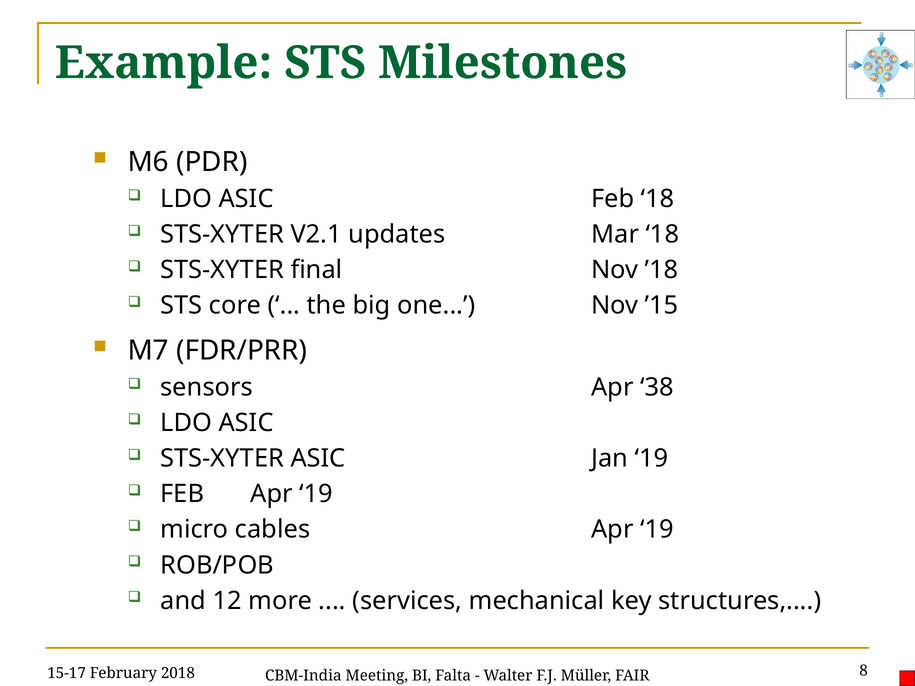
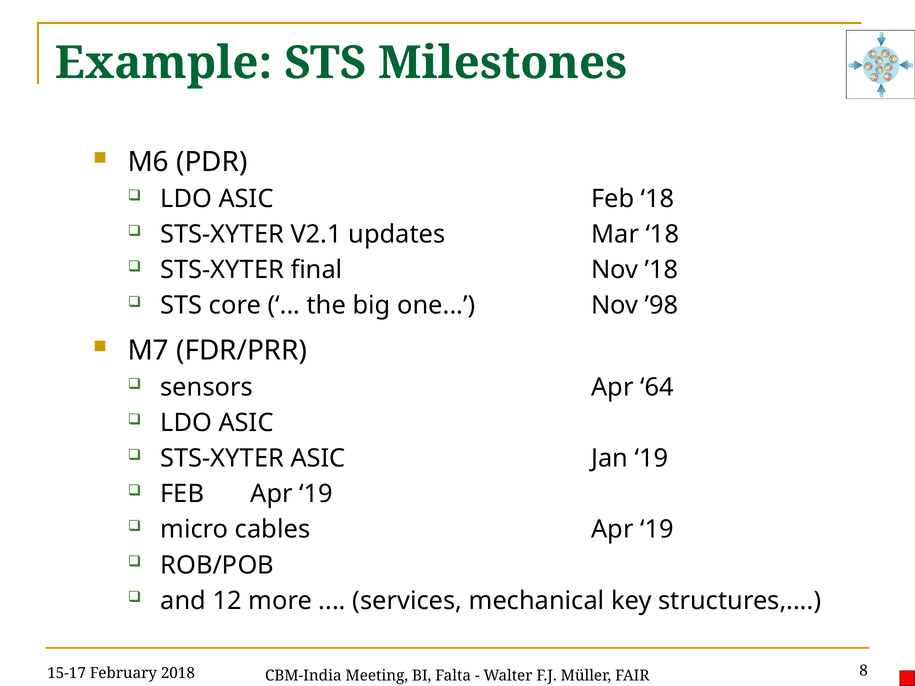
’15: ’15 -> ’98
38: 38 -> 64
